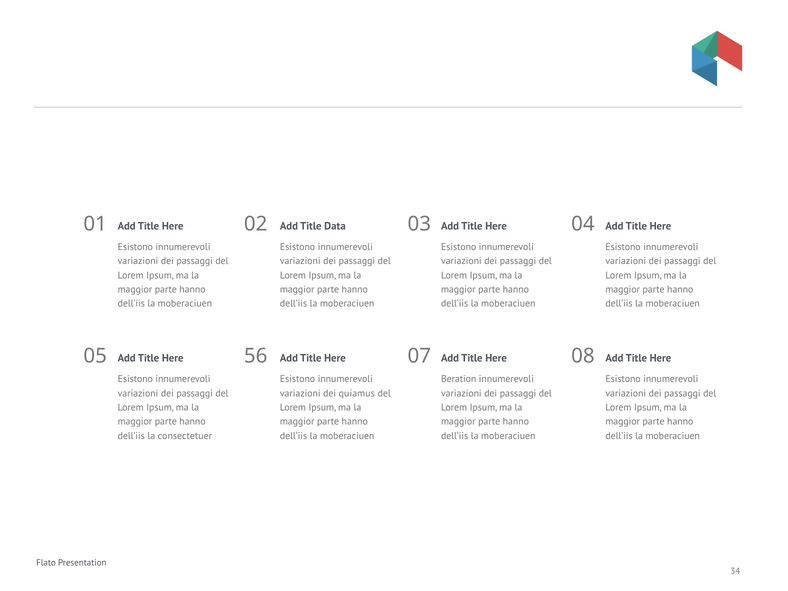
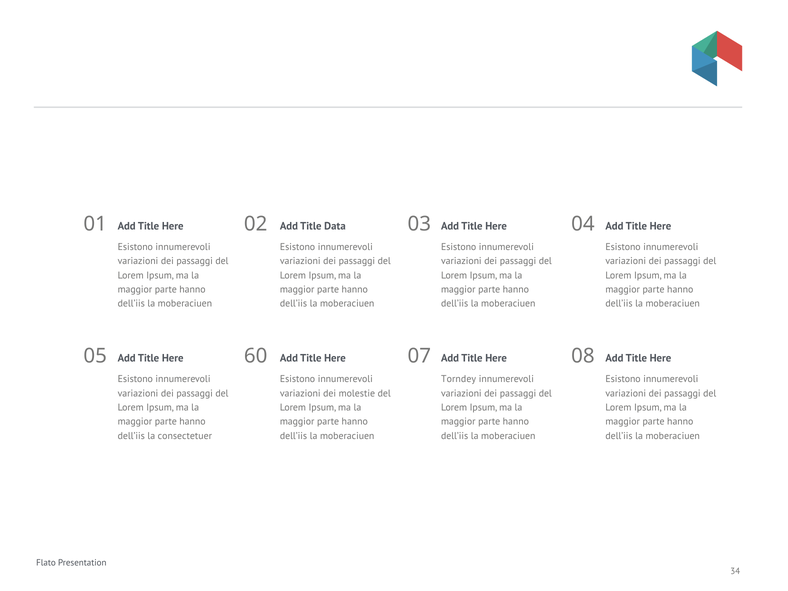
56: 56 -> 60
Beration: Beration -> Torndey
quiamus: quiamus -> molestie
